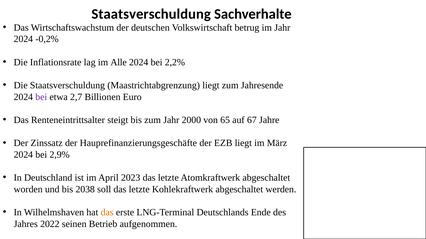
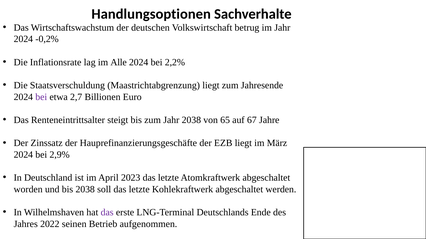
Staatsverschuldung at (151, 14): Staatsverschuldung -> Handlungsoptionen
Jahr 2000: 2000 -> 2038
das at (107, 213) colour: orange -> purple
